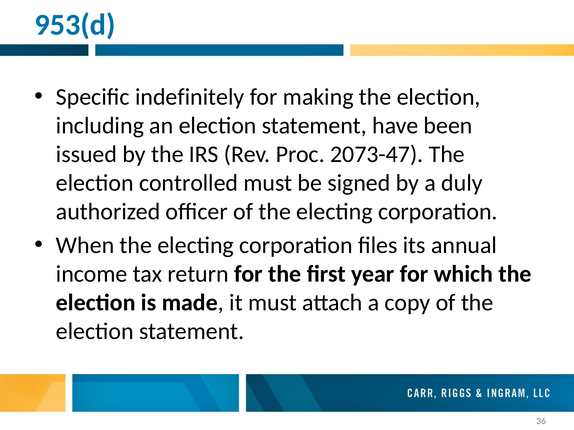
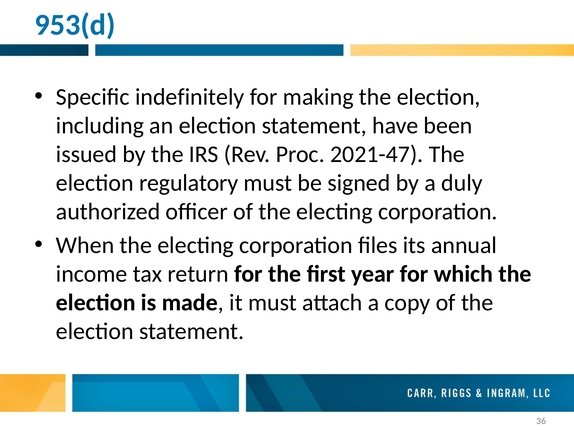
2073-47: 2073-47 -> 2021-47
controlled: controlled -> regulatory
